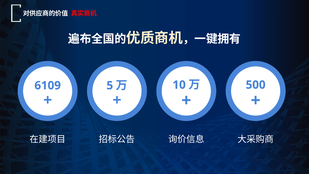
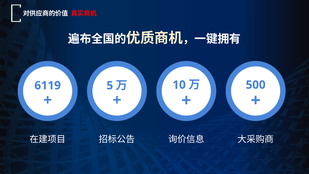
6109: 6109 -> 6119
